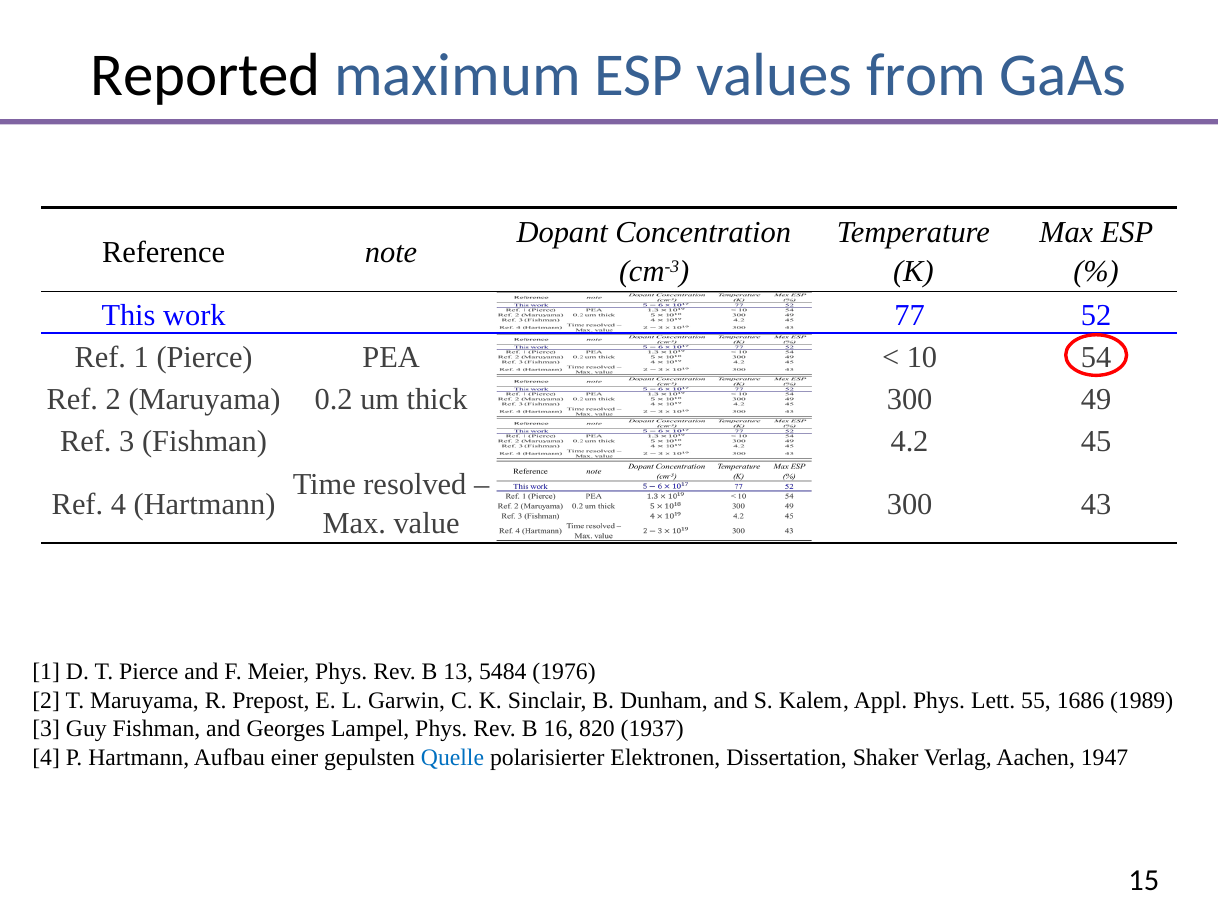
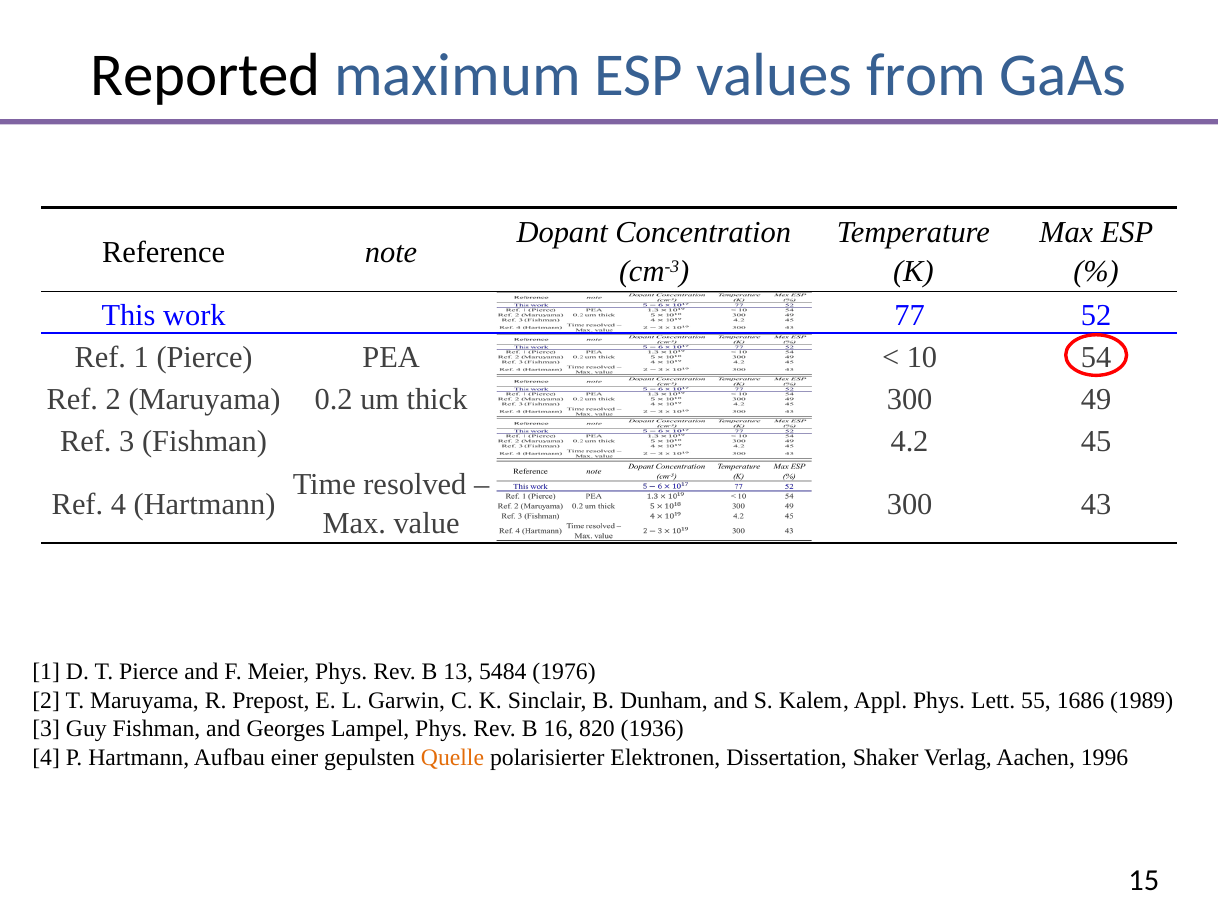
1937: 1937 -> 1936
Quelle colour: blue -> orange
1947: 1947 -> 1996
